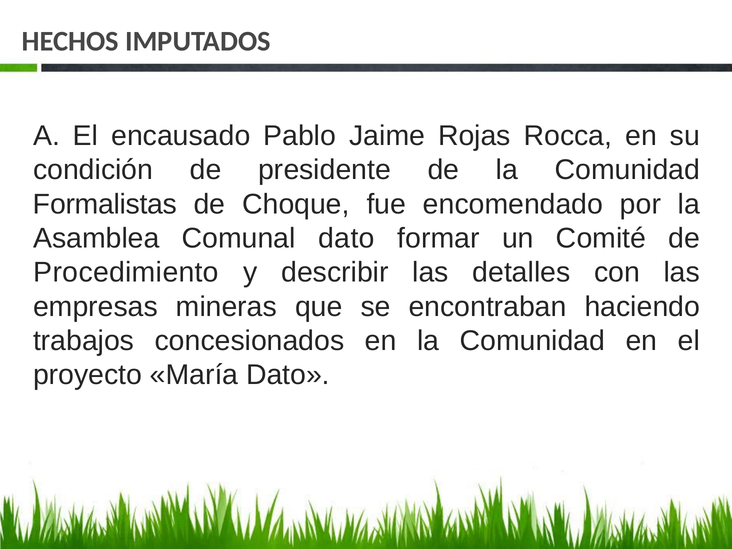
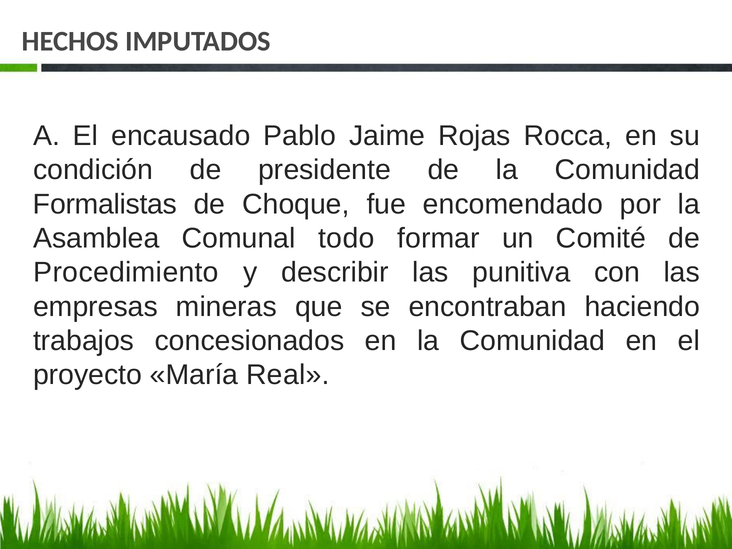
Comunal dato: dato -> todo
detalles: detalles -> punitiva
María Dato: Dato -> Real
